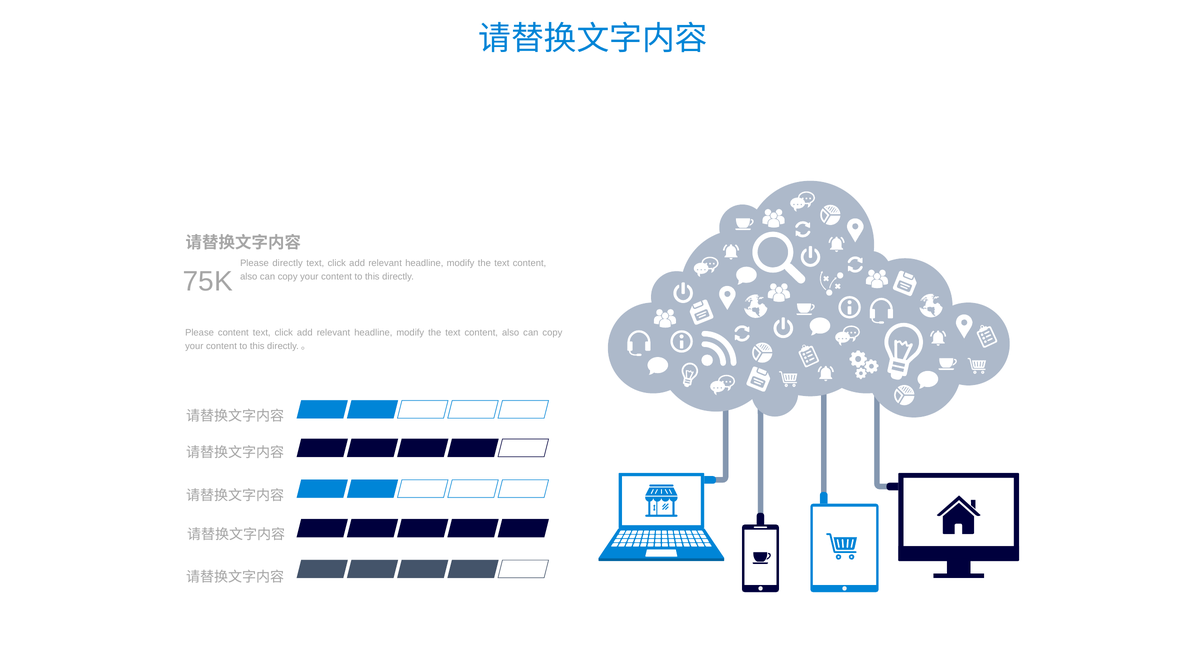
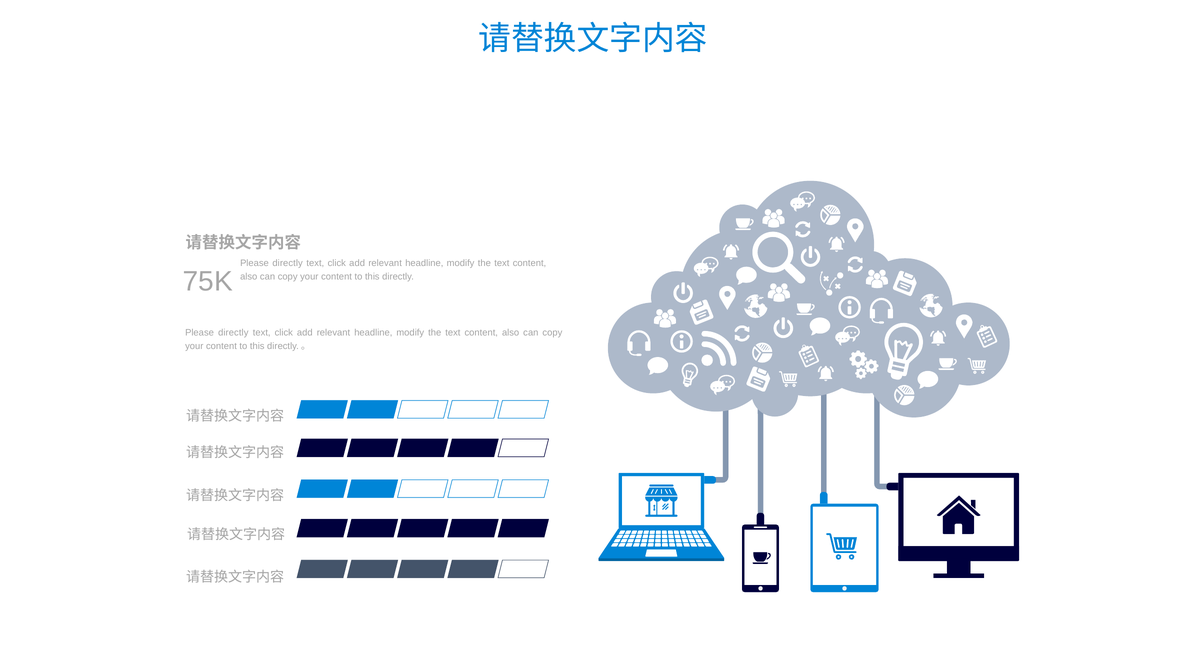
content at (233, 333): content -> directly
